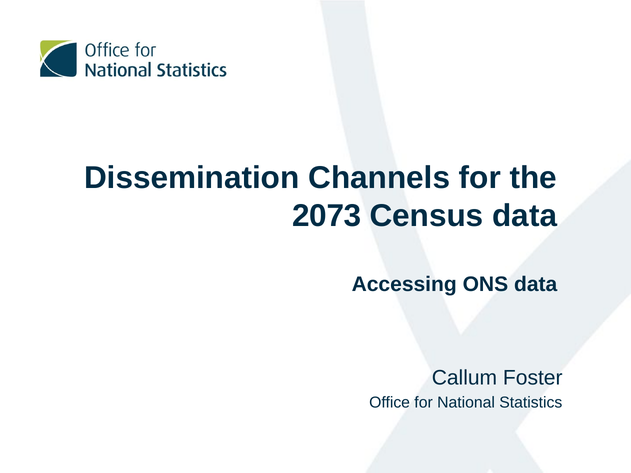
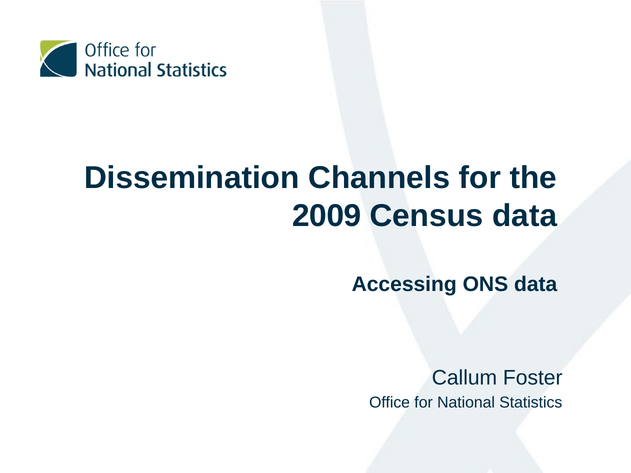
2073: 2073 -> 2009
